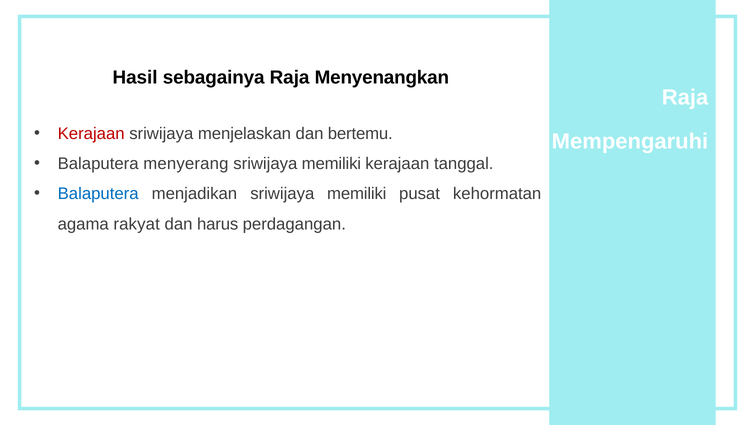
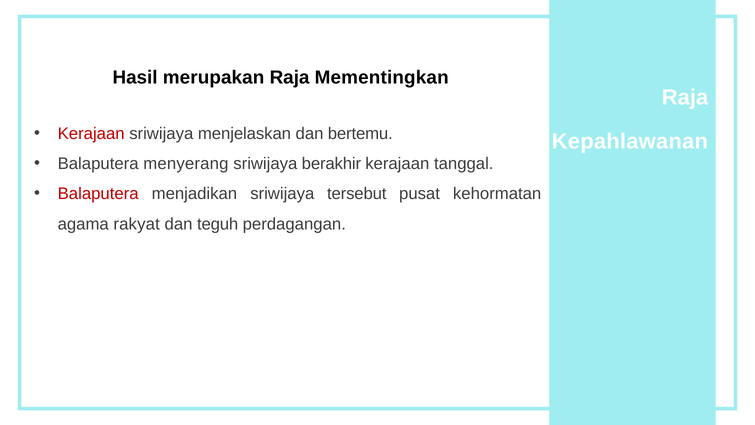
sebagainya: sebagainya -> merupakan
Menyenangkan: Menyenangkan -> Mementingkan
Mempengaruhi: Mempengaruhi -> Kepahlawanan
memiliki at (331, 164): memiliki -> berakhir
Balaputera at (98, 194) colour: blue -> red
menjadikan sriwijaya memiliki: memiliki -> tersebut
harus: harus -> teguh
